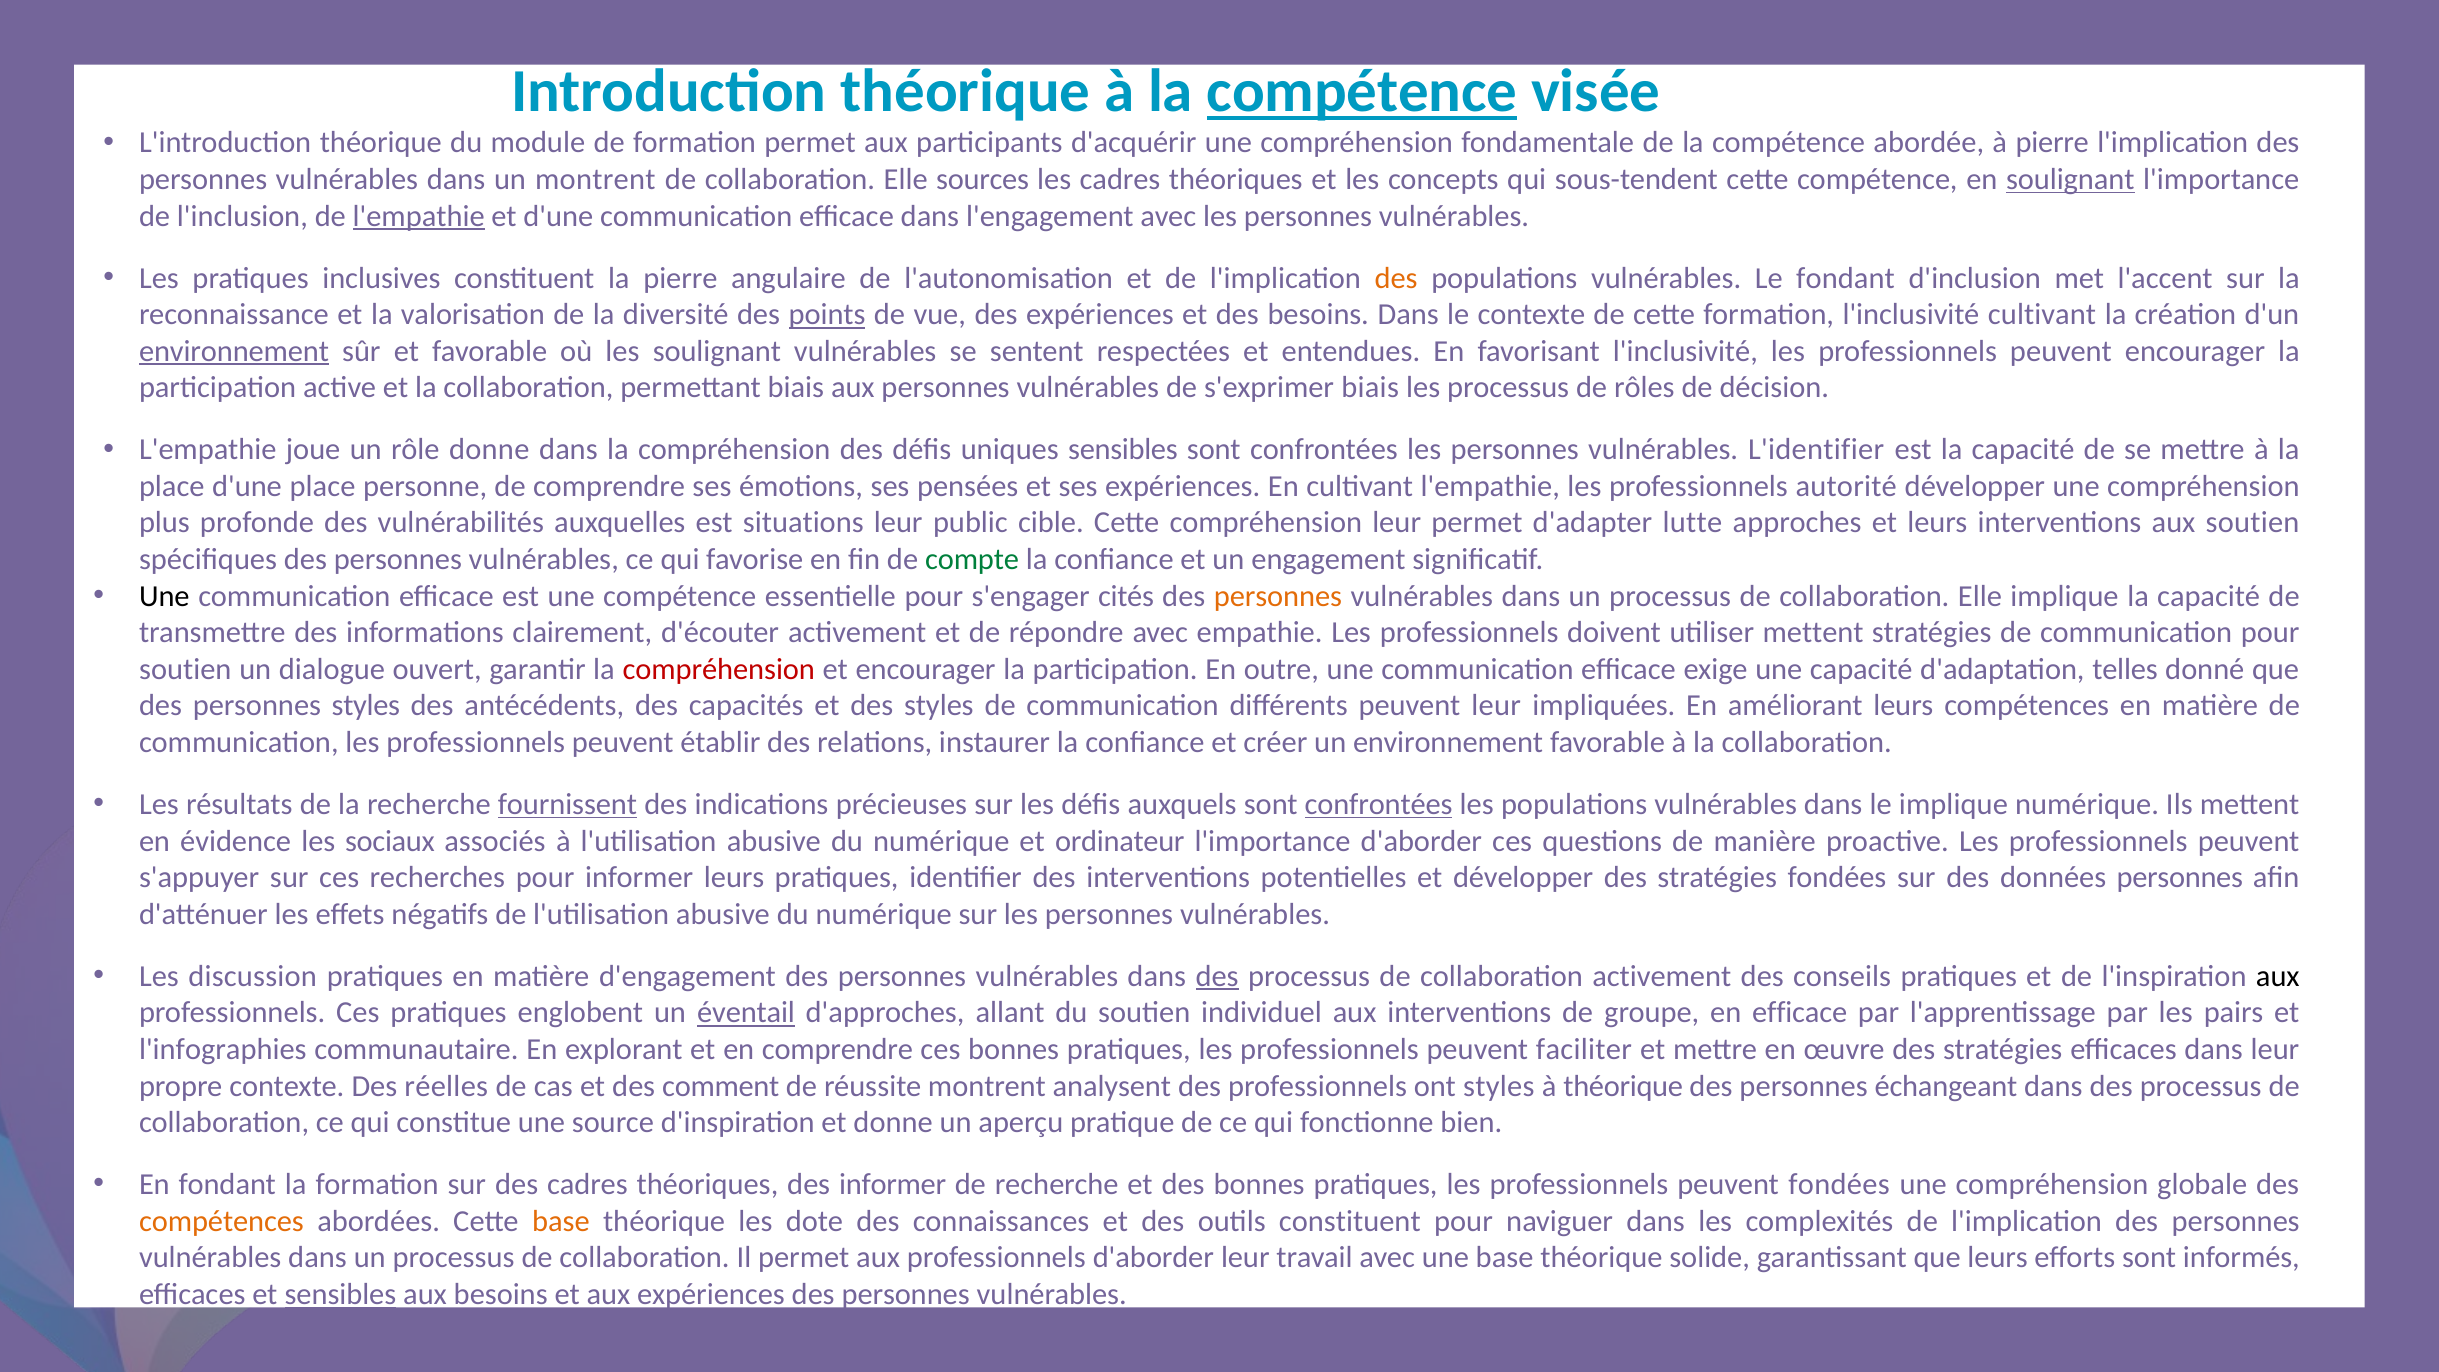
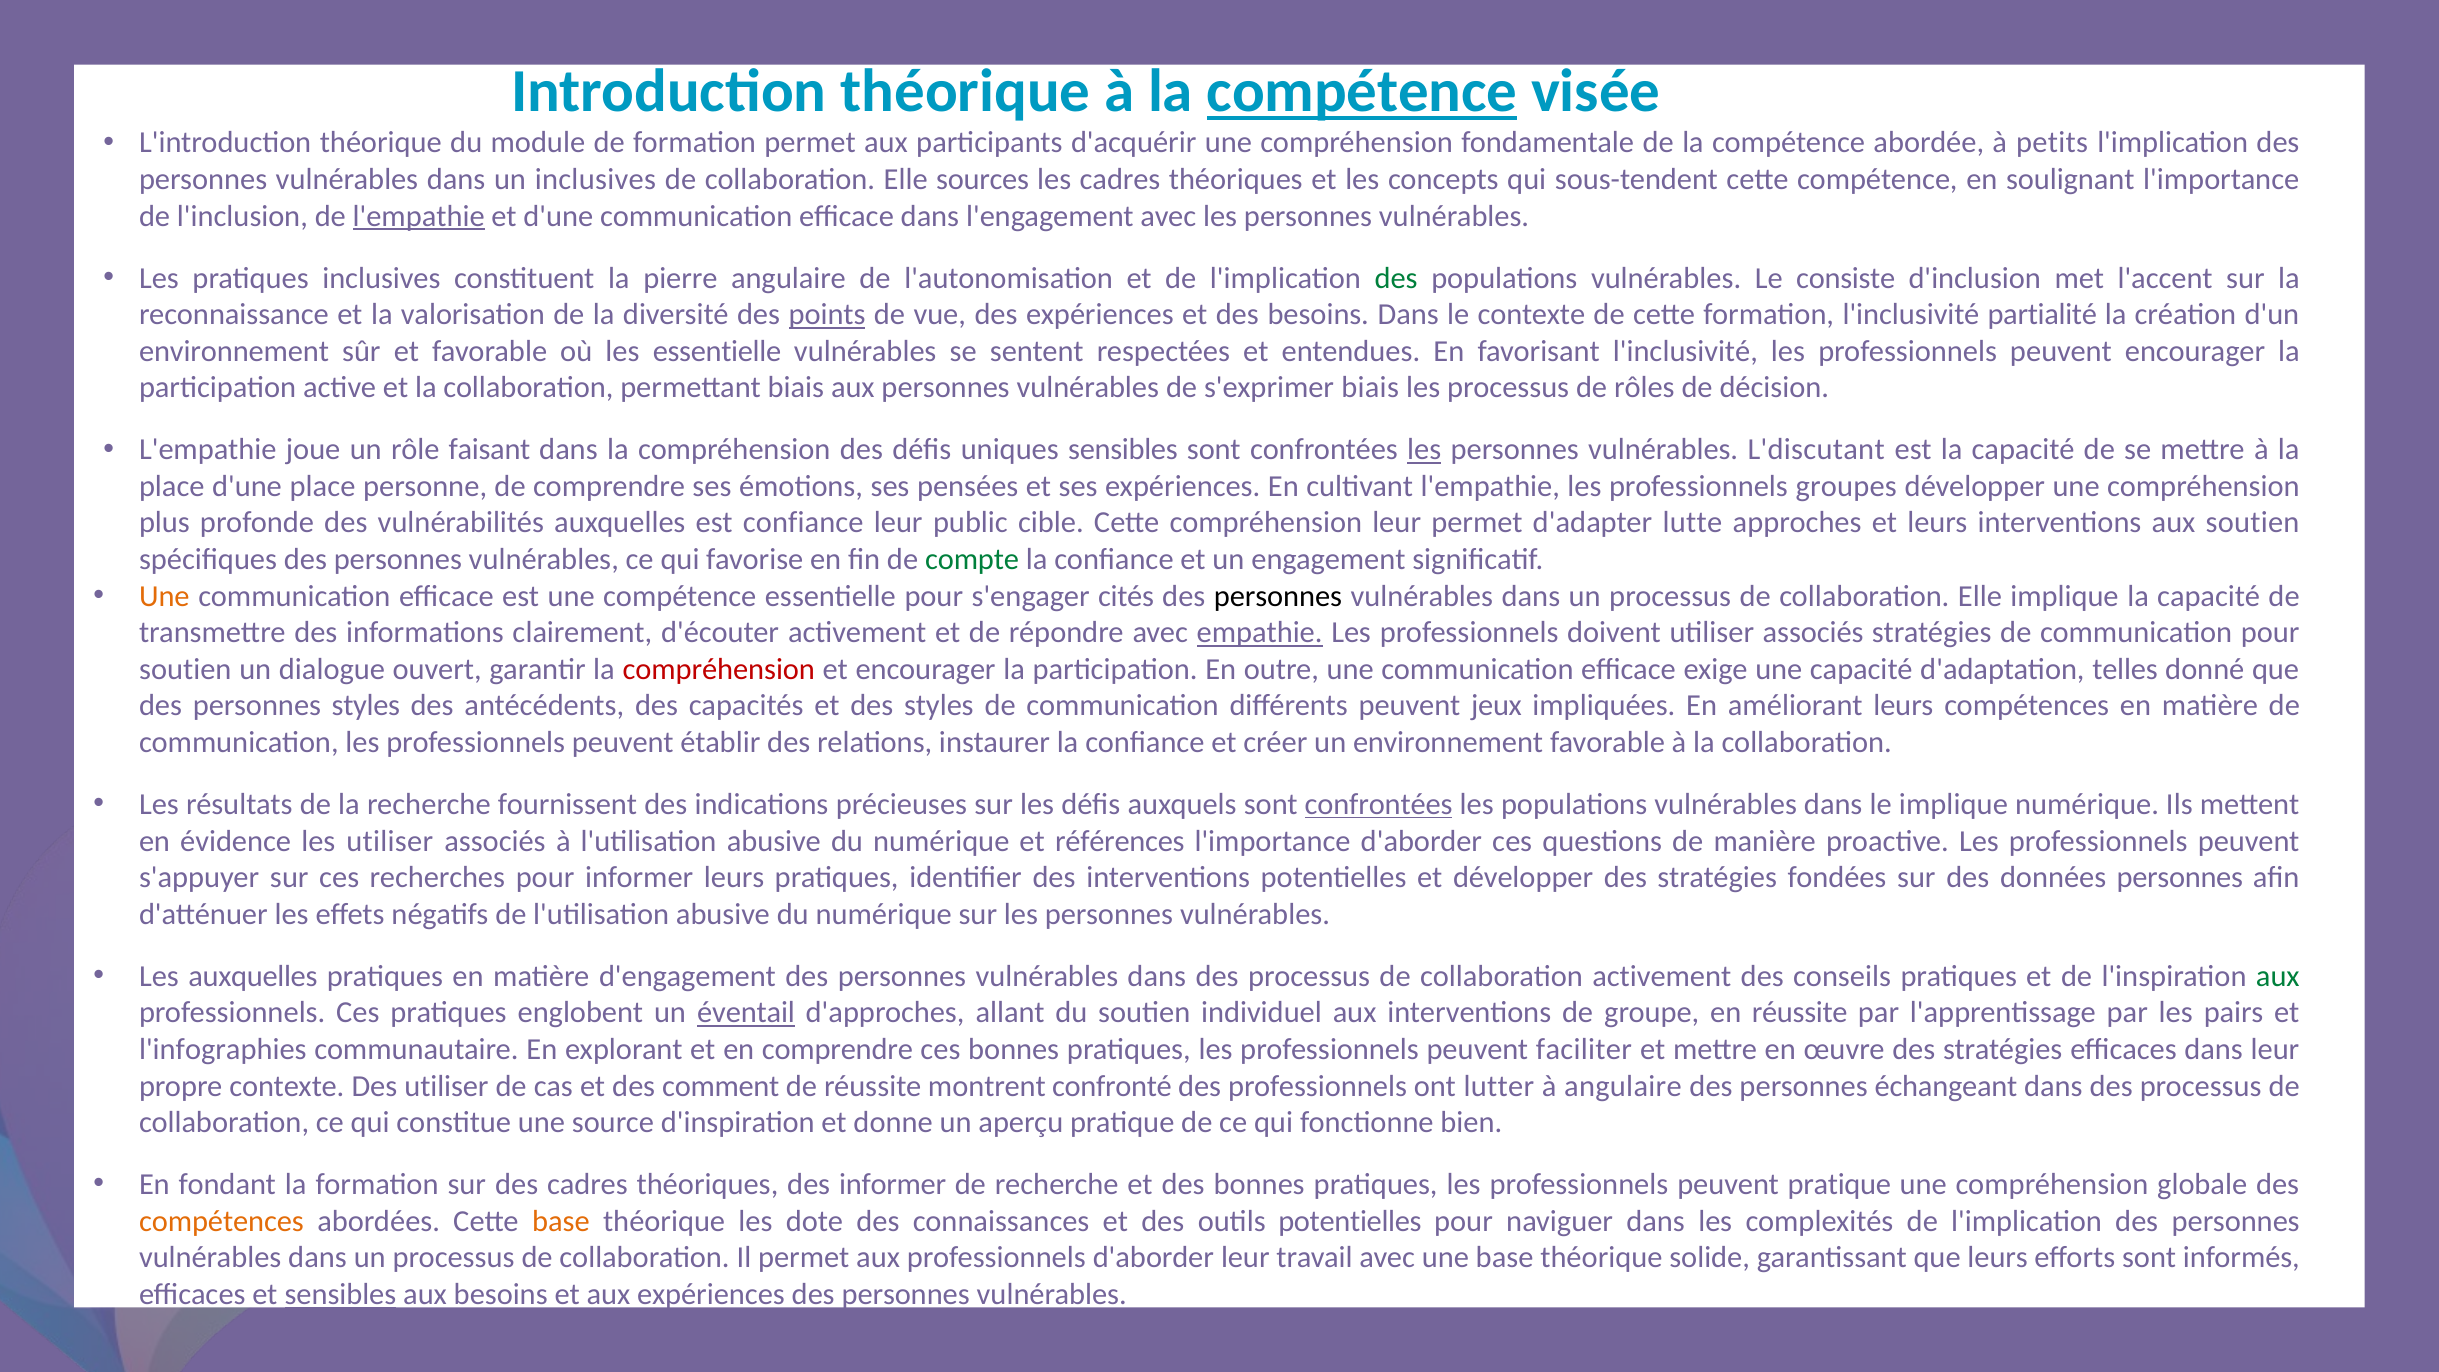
à pierre: pierre -> petits
un montrent: montrent -> inclusives
soulignant at (2070, 179) underline: present -> none
des at (1396, 278) colour: orange -> green
Le fondant: fondant -> consiste
l'inclusivité cultivant: cultivant -> partialité
environnement at (234, 351) underline: present -> none
les soulignant: soulignant -> essentielle
rôle donne: donne -> faisant
les at (1424, 450) underline: none -> present
L'identifier: L'identifier -> L'discutant
autorité: autorité -> groupes
est situations: situations -> confiance
Une at (164, 596) colour: black -> orange
personnes at (1278, 596) colour: orange -> black
empathie underline: none -> present
doivent utiliser mettent: mettent -> associés
peuvent leur: leur -> jeux
fournissent underline: present -> none
les sociaux: sociaux -> utiliser
ordinateur: ordinateur -> références
Les discussion: discussion -> auxquelles
des at (1217, 976) underline: present -> none
aux at (2278, 976) colour: black -> green
en efficace: efficace -> réussite
Des réelles: réelles -> utiliser
analysent: analysent -> confronté
ont styles: styles -> lutter
à théorique: théorique -> angulaire
peuvent fondées: fondées -> pratique
outils constituent: constituent -> potentielles
